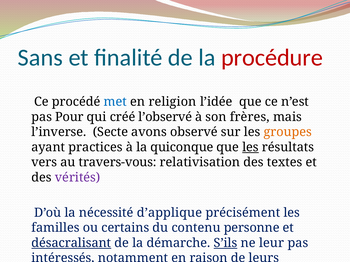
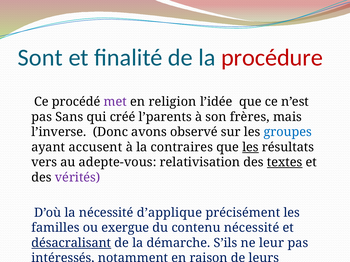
Sans at (40, 58): Sans -> Sont
met colour: blue -> purple
pas Pour: Pour -> Sans
l’observé: l’observé -> l’parents
Secte: Secte -> Donc
groupes colour: orange -> blue
practices: practices -> accusent
quiconque: quiconque -> contraires
travers-vous: travers-vous -> adepte-vous
textes underline: none -> present
certains: certains -> exergue
contenu personne: personne -> nécessité
S’ils underline: present -> none
